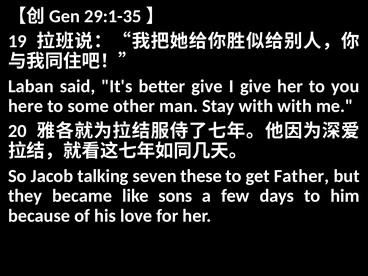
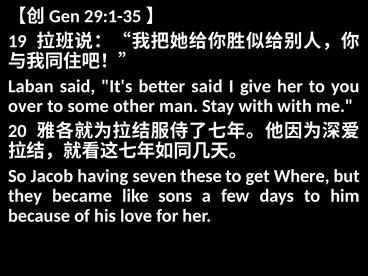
better give: give -> said
here: here -> over
talking: talking -> having
Father: Father -> Where
